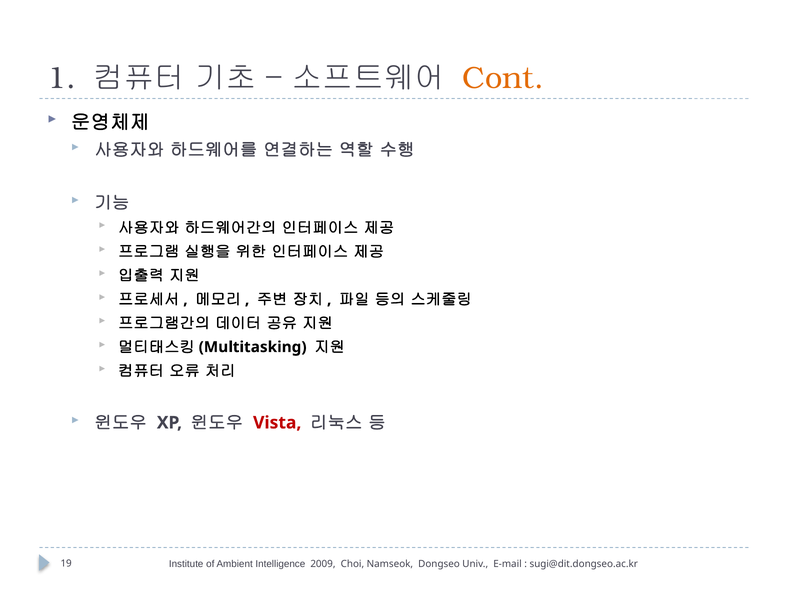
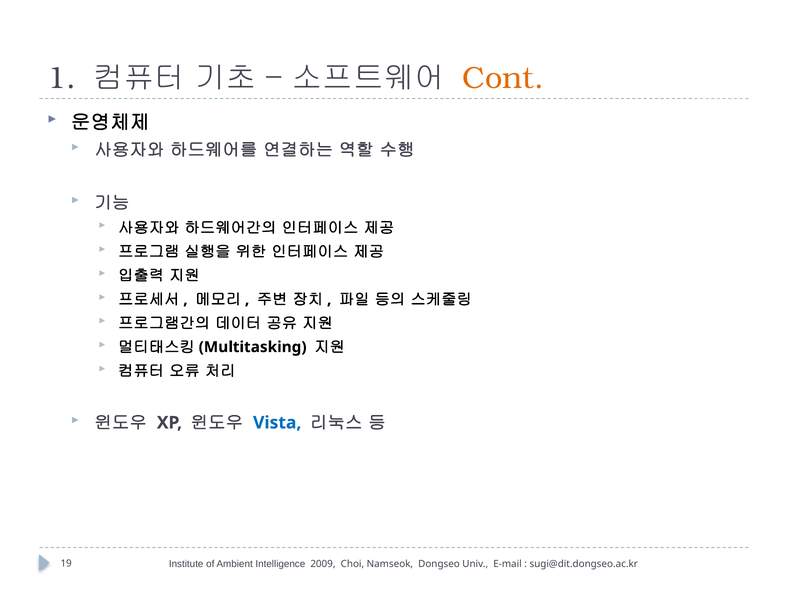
Vista colour: red -> blue
